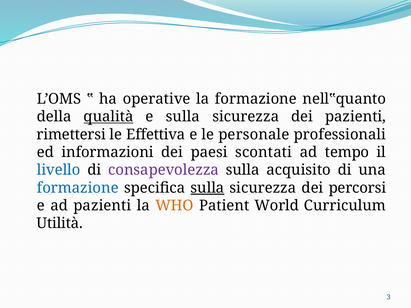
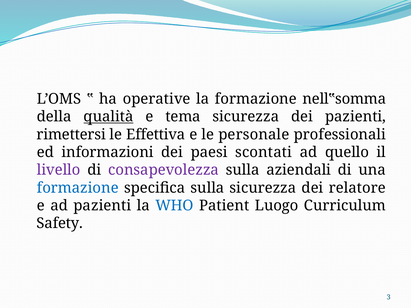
nell‟quanto: nell‟quanto -> nell‟somma
e sulla: sulla -> tema
tempo: tempo -> quello
livello colour: blue -> purple
acquisito: acquisito -> aziendali
sulla at (207, 188) underline: present -> none
percorsi: percorsi -> relatore
WHO colour: orange -> blue
World: World -> Luogo
Utilità: Utilità -> Safety
